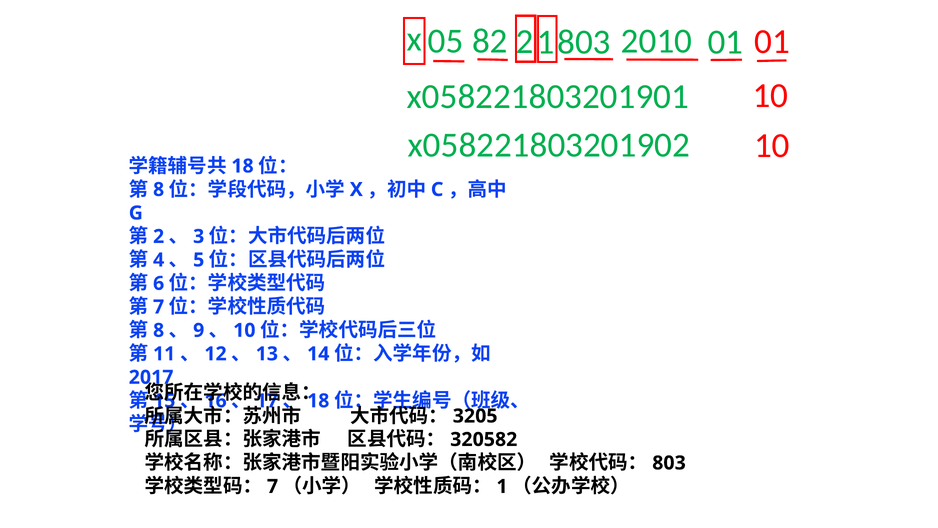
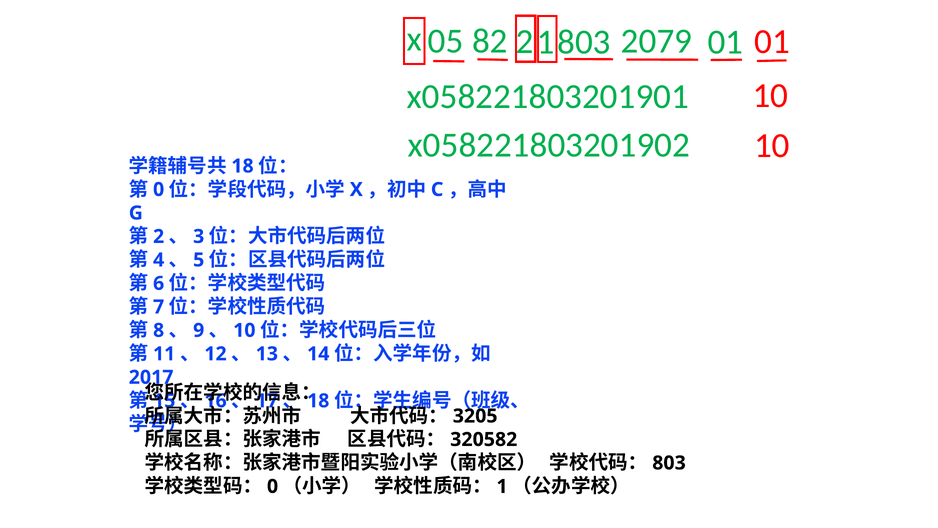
2010: 2010 -> 2079
8 at (159, 189): 8 -> 0
7 at (273, 486): 7 -> 0
